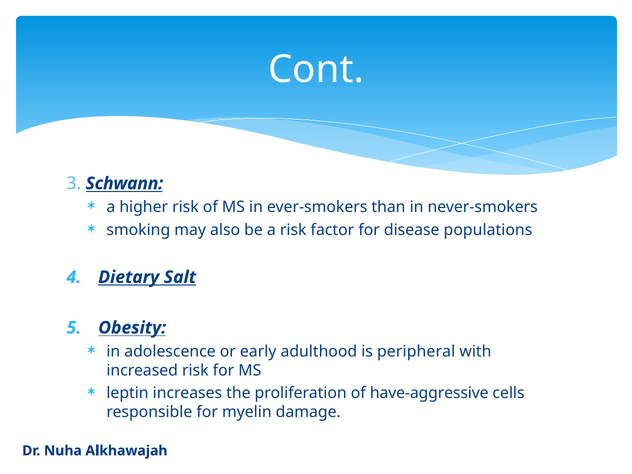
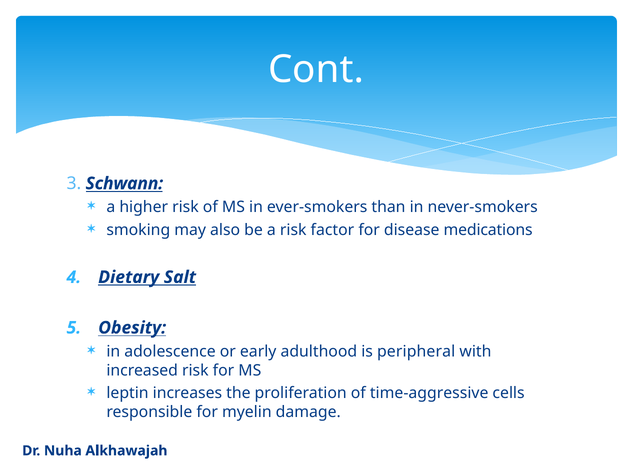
populations: populations -> medications
have-aggressive: have-aggressive -> time-aggressive
